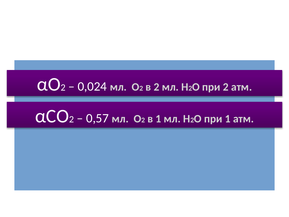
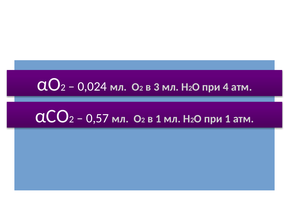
в 2: 2 -> 3
при 2: 2 -> 4
